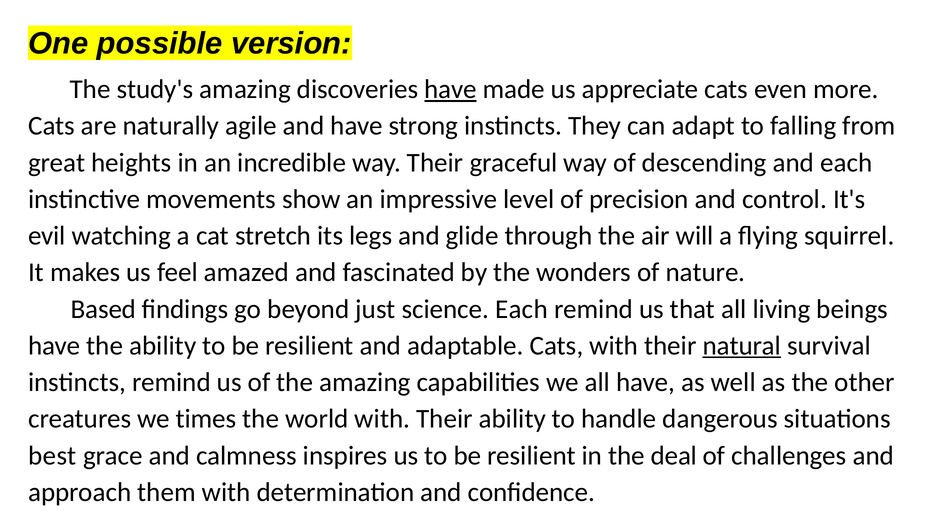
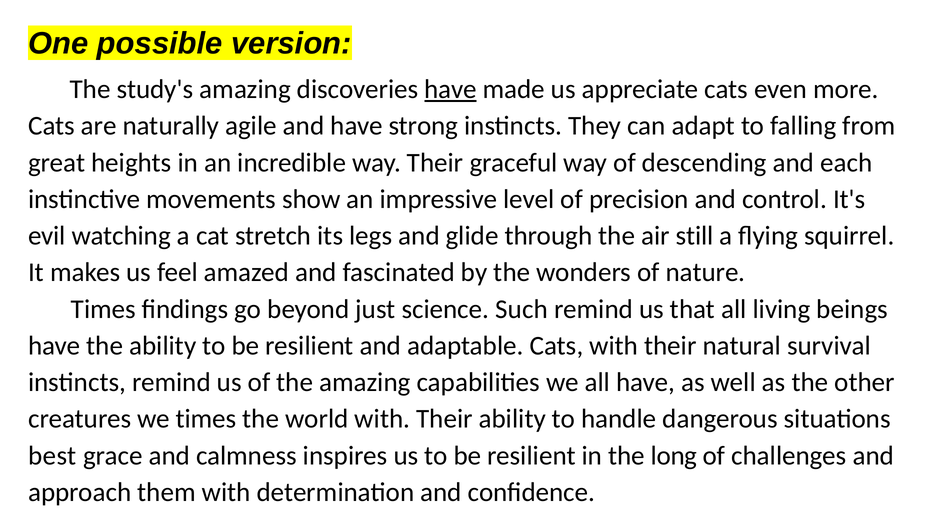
will: will -> still
Based at (103, 309): Based -> Times
science Each: Each -> Such
natural underline: present -> none
deal: deal -> long
